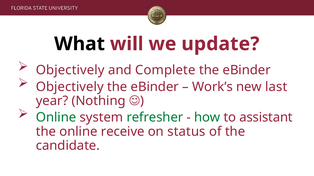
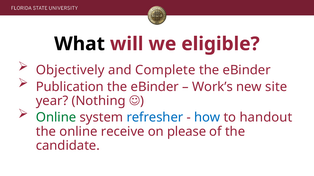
update: update -> eligible
Objectively at (70, 87): Objectively -> Publication
last: last -> site
refresher colour: green -> blue
how colour: green -> blue
assistant: assistant -> handout
status: status -> please
